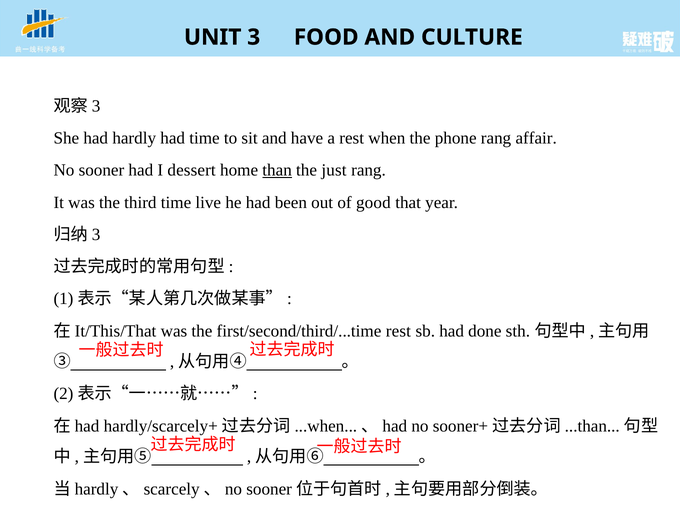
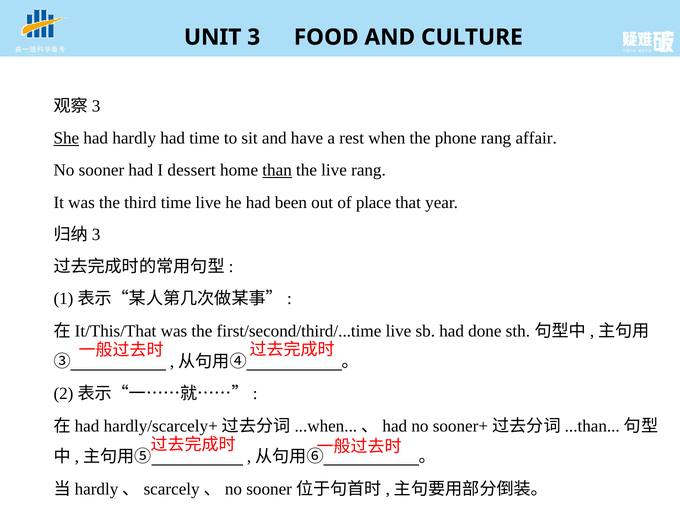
She underline: none -> present
the just: just -> live
good: good -> place
first/second/third/...time rest: rest -> live
